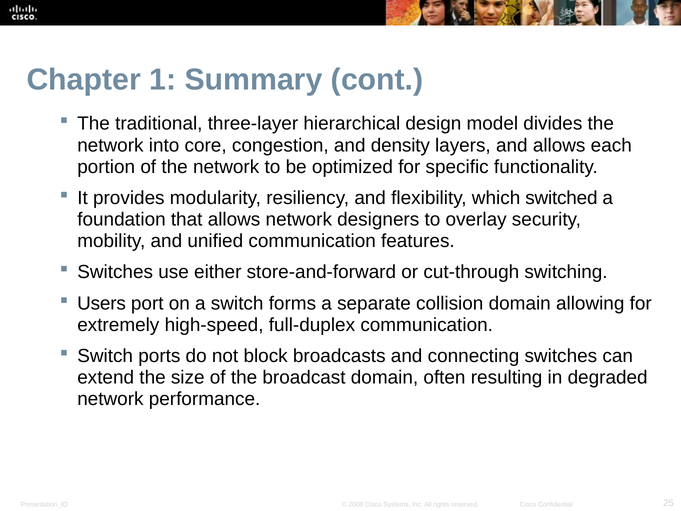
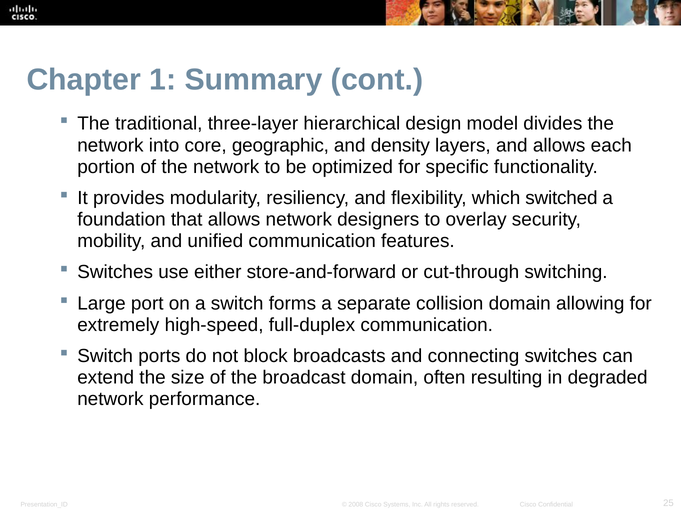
congestion: congestion -> geographic
Users: Users -> Large
